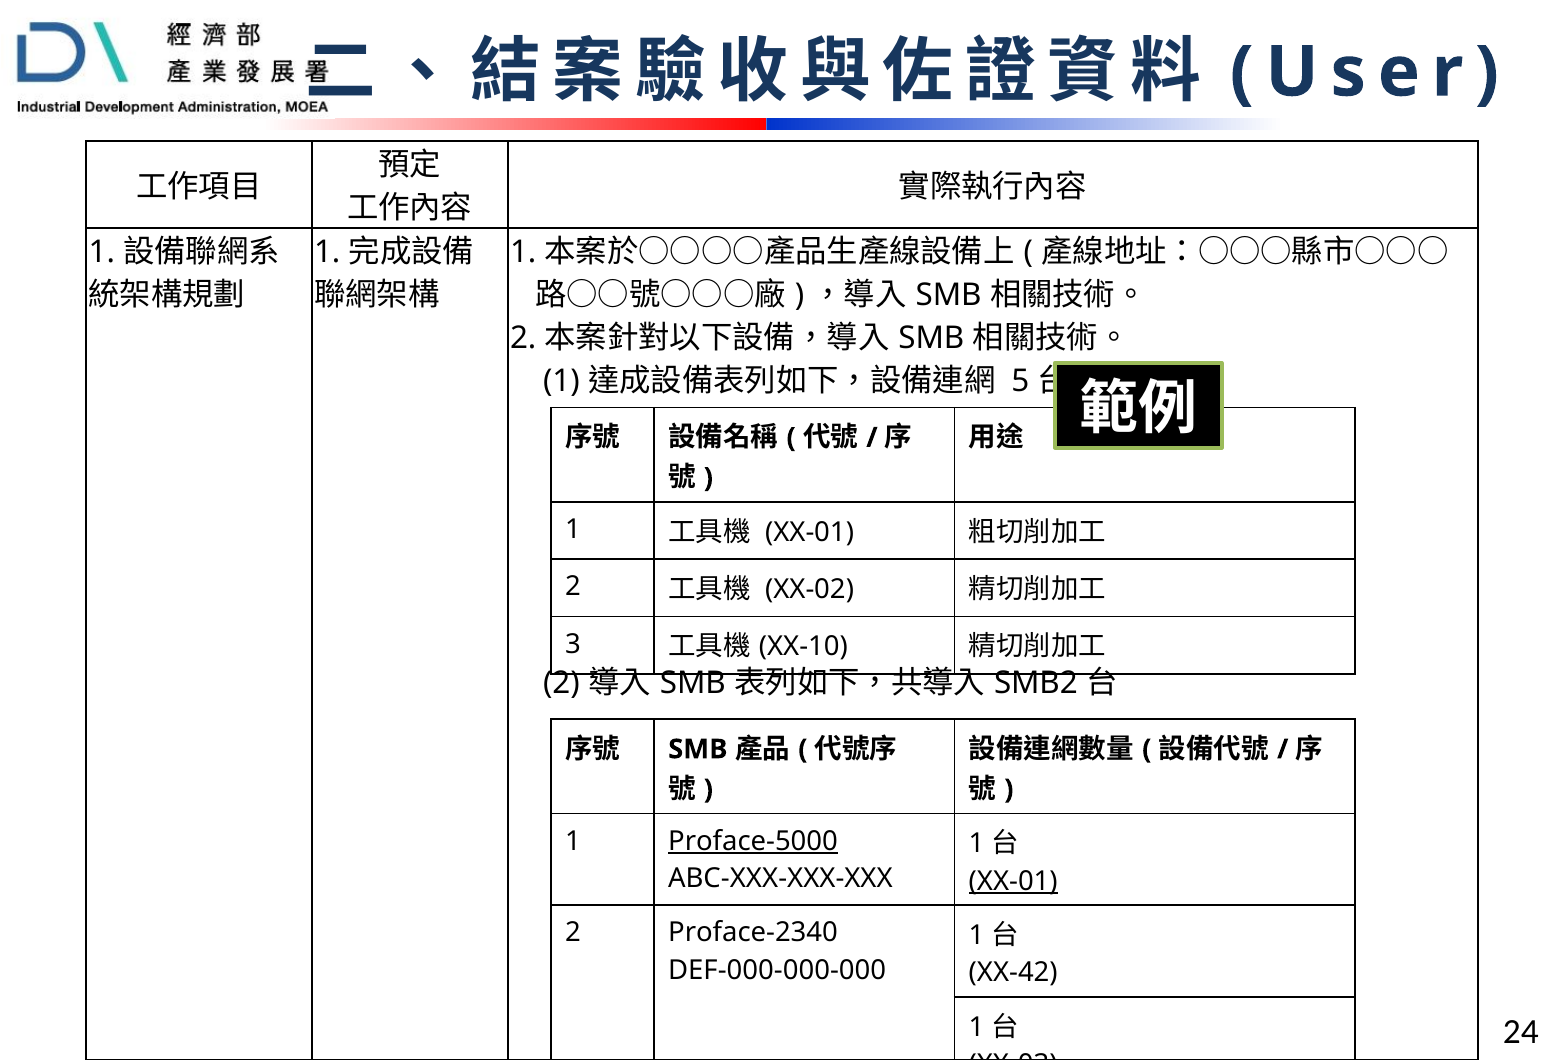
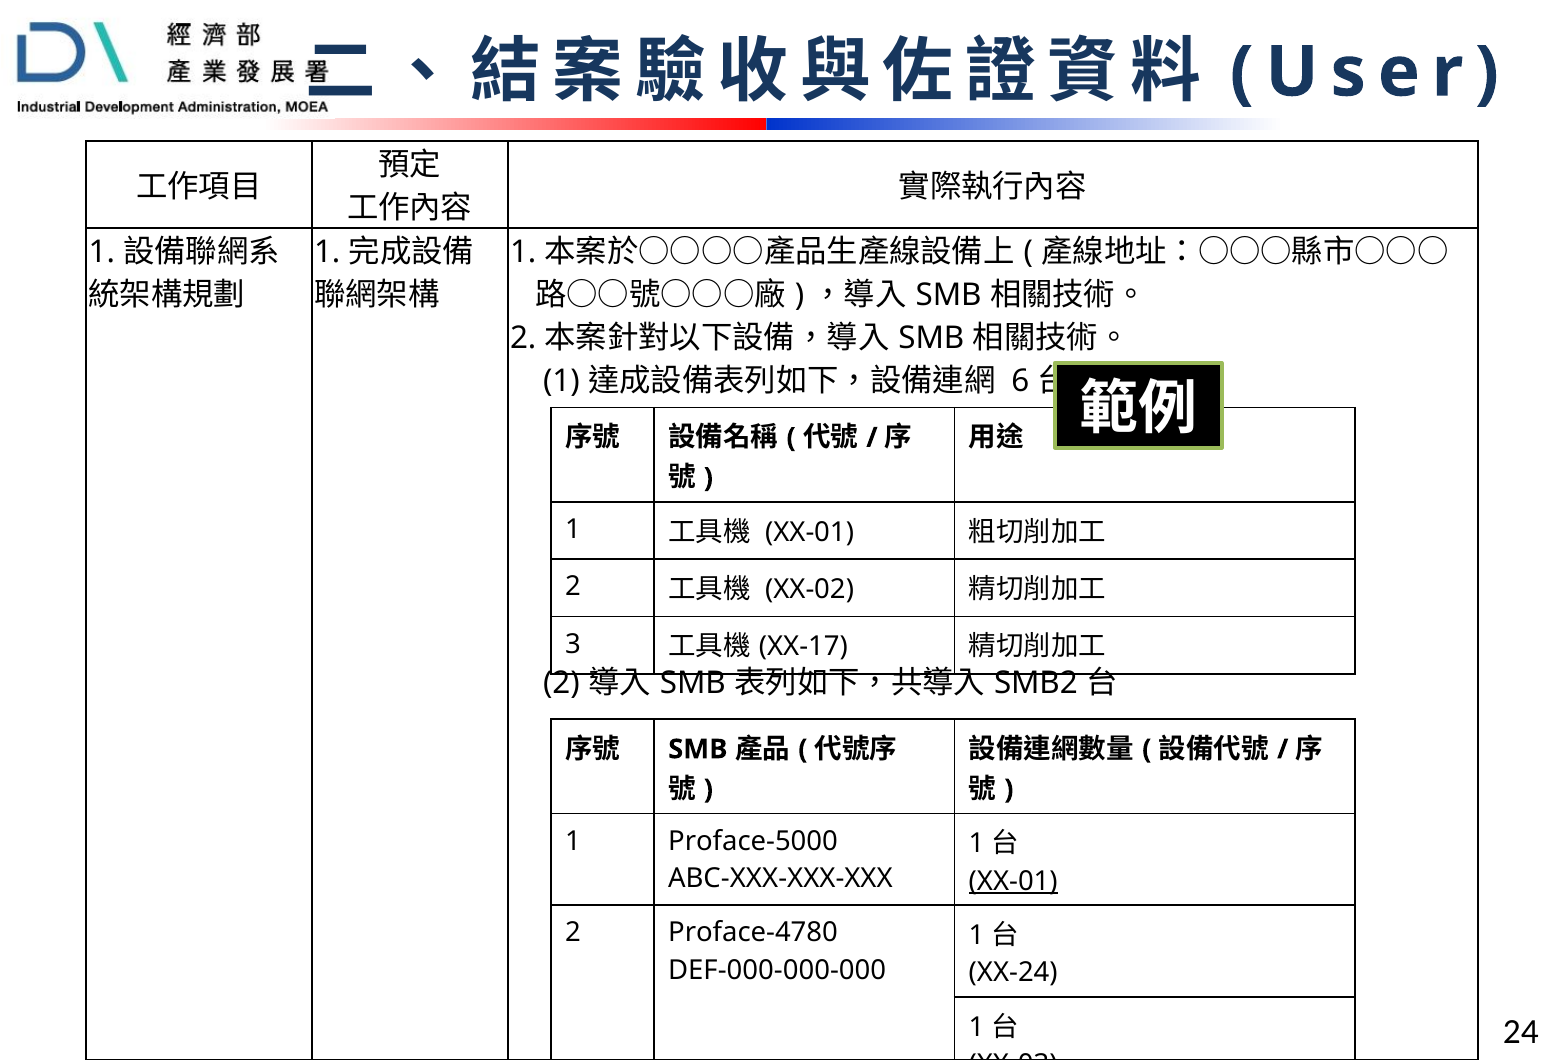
5: 5 -> 6
XX-10: XX-10 -> XX-17
Proface-5000 underline: present -> none
Proface-2340: Proface-2340 -> Proface-4780
XX-42: XX-42 -> XX-24
